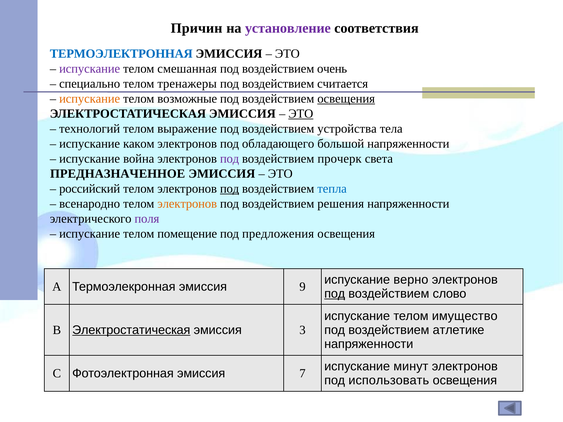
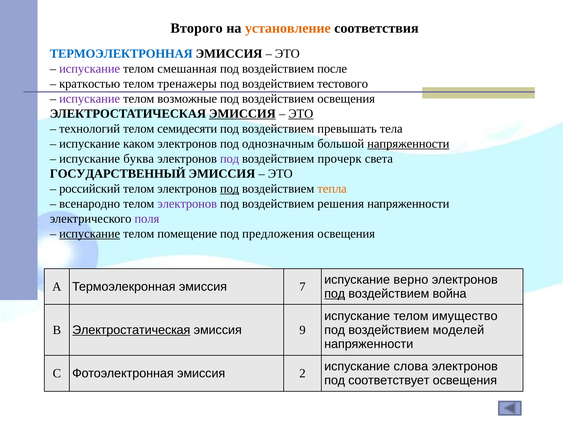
Причин: Причин -> Второго
установление colour: purple -> orange
очень: очень -> после
специально: специально -> краткостью
считается: считается -> тестового
испускание at (90, 99) colour: orange -> purple
освещения at (346, 99) underline: present -> none
ЭМИССИЯ at (242, 114) underline: none -> present
выражение: выражение -> семидесяти
устройства: устройства -> превышать
обладающего: обладающего -> однозначным
напряженности at (408, 144) underline: none -> present
война: война -> буква
ПРЕДНАЗНАЧЕННОЕ: ПРЕДНАЗНАЧЕННОЕ -> ГОСУДАРСТВЕННЫЙ
тепла colour: blue -> orange
электронов at (187, 204) colour: orange -> purple
испускание at (90, 234) underline: none -> present
9: 9 -> 7
слово: слово -> война
3: 3 -> 9
атлетике: атлетике -> моделей
минут: минут -> слова
7: 7 -> 2
использовать: использовать -> соответствует
